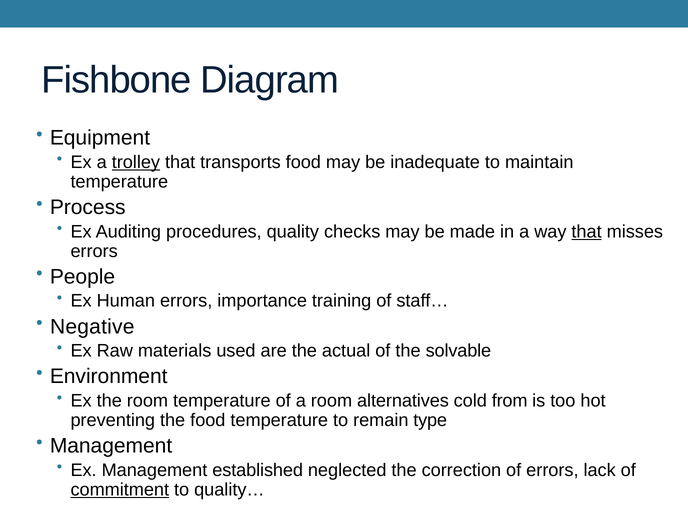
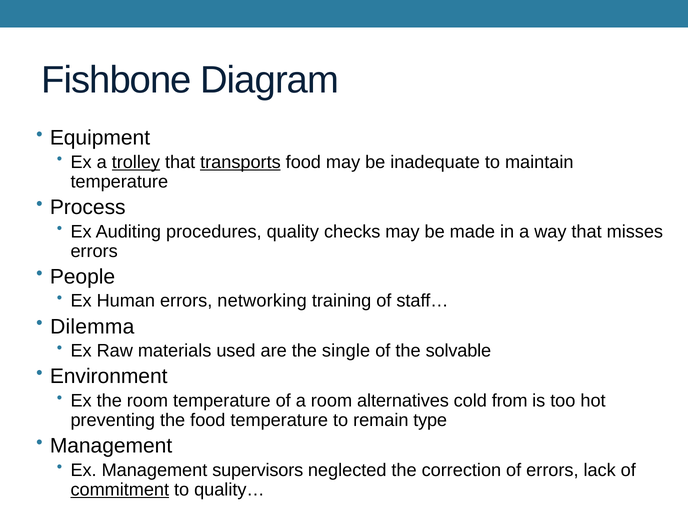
transports underline: none -> present
that at (587, 232) underline: present -> none
importance: importance -> networking
Negative: Negative -> Dilemma
actual: actual -> single
established: established -> supervisors
